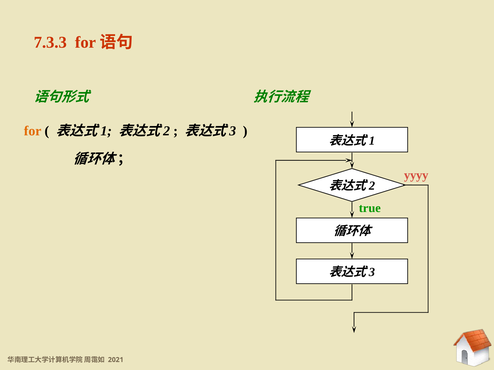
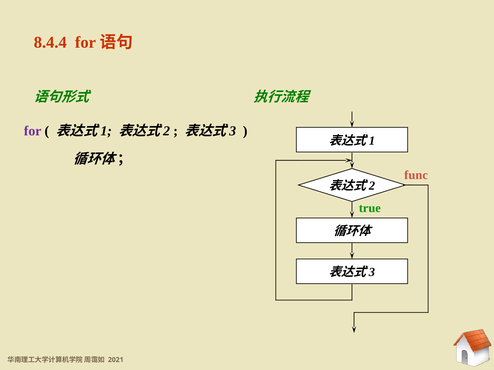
7.3.3: 7.3.3 -> 8.4.4
for colour: orange -> purple
yyyy: yyyy -> func
